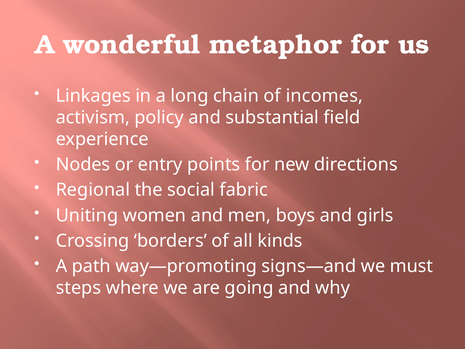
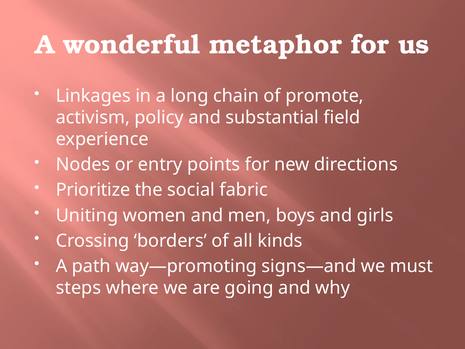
incomes: incomes -> promote
Regional: Regional -> Prioritize
